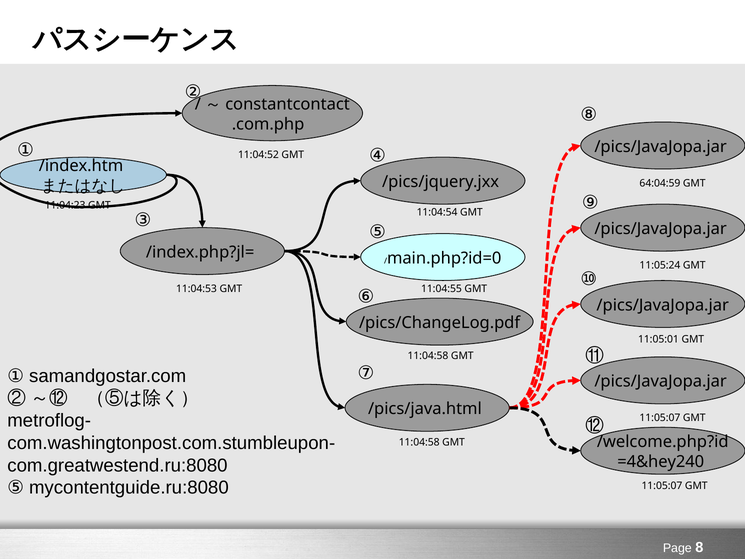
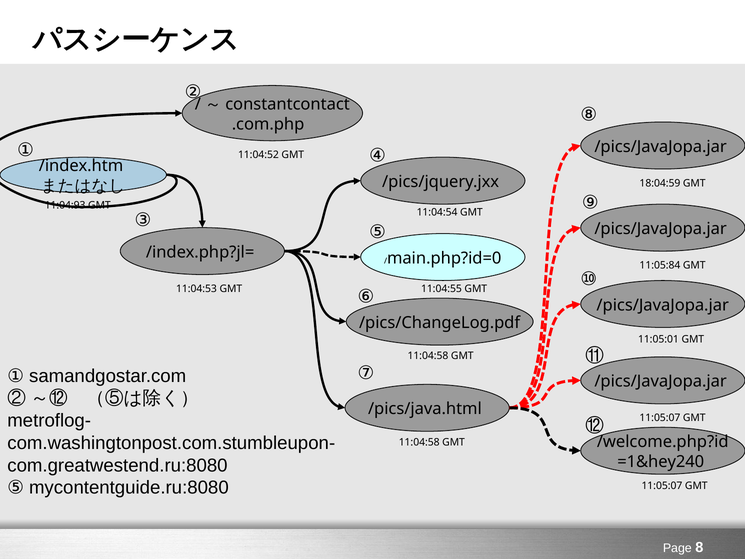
64:04:59: 64:04:59 -> 18:04:59
11:04:23: 11:04:23 -> 11:04:93
11:05:24: 11:05:24 -> 11:05:84
=4&hey240: =4&hey240 -> =1&hey240
